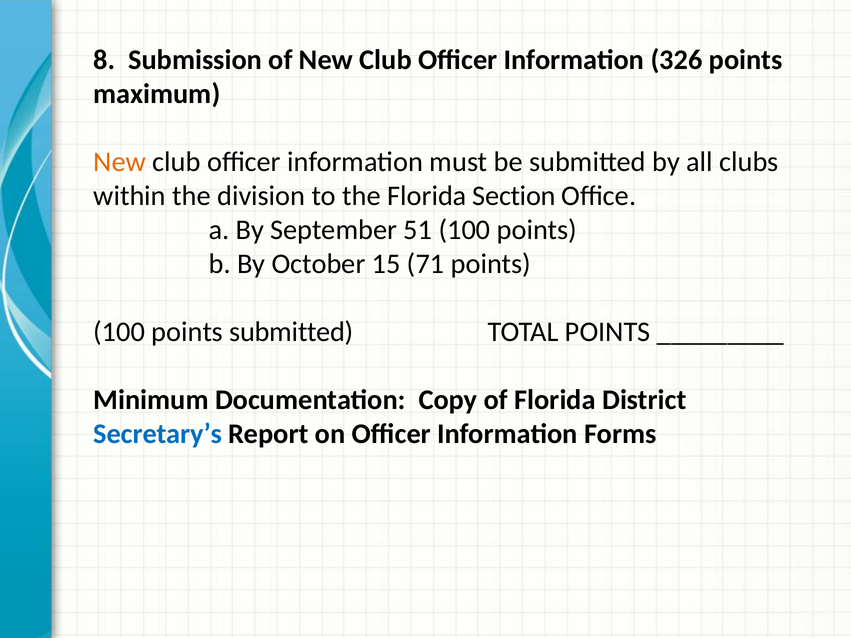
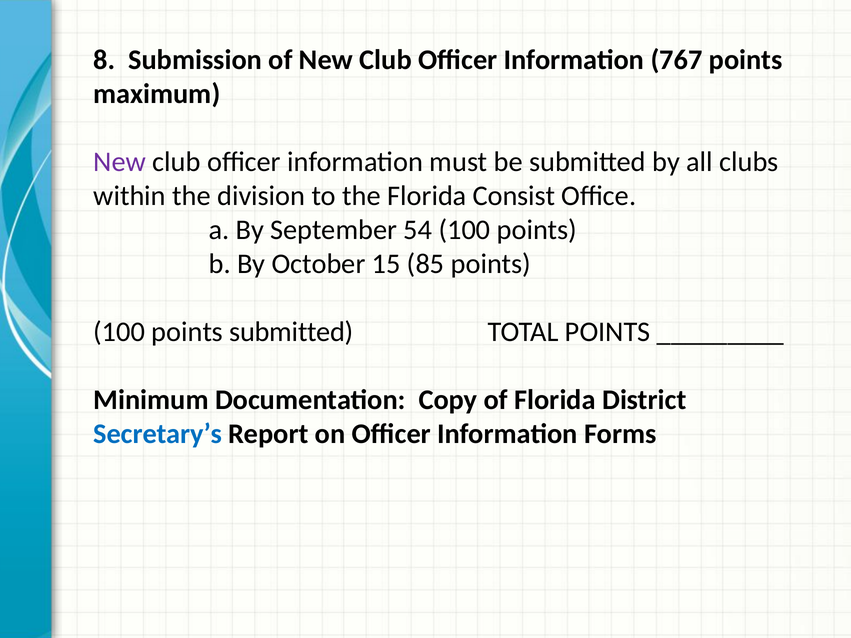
326: 326 -> 767
New at (120, 162) colour: orange -> purple
Section: Section -> Consist
51: 51 -> 54
71: 71 -> 85
